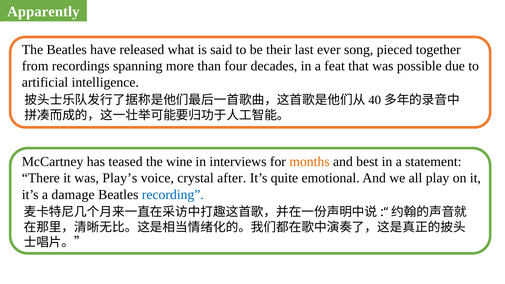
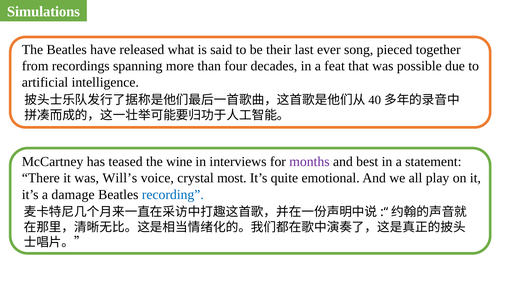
Apparently: Apparently -> Simulations
months colour: orange -> purple
Play’s: Play’s -> Will’s
after: after -> most
